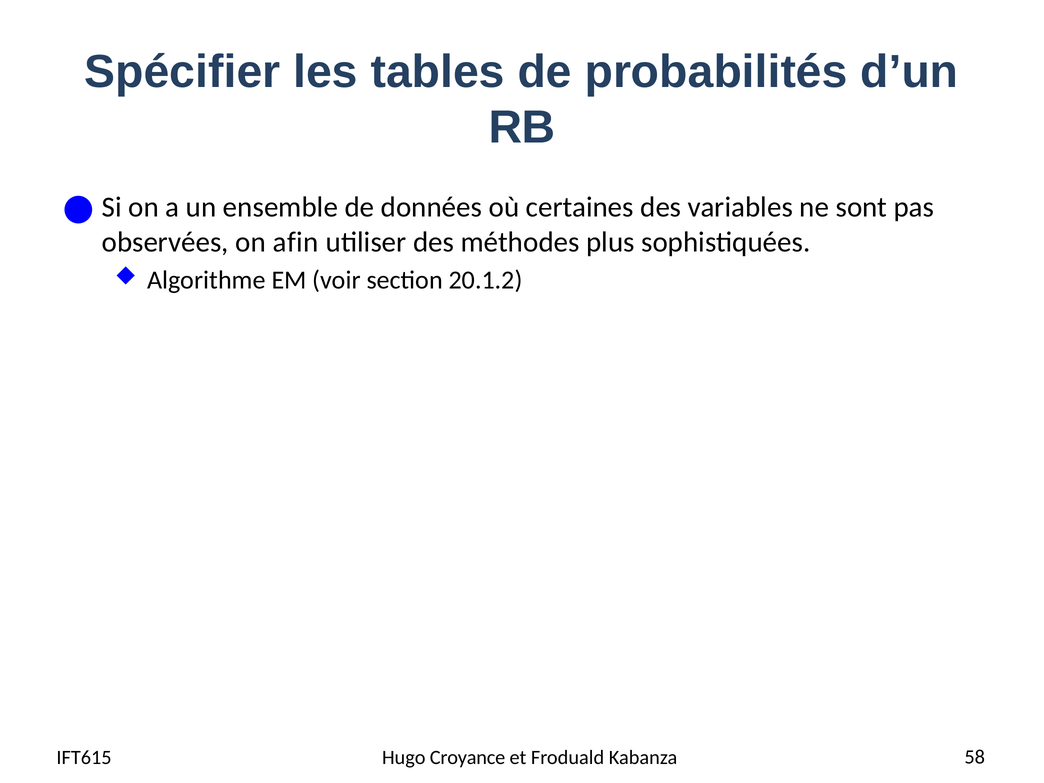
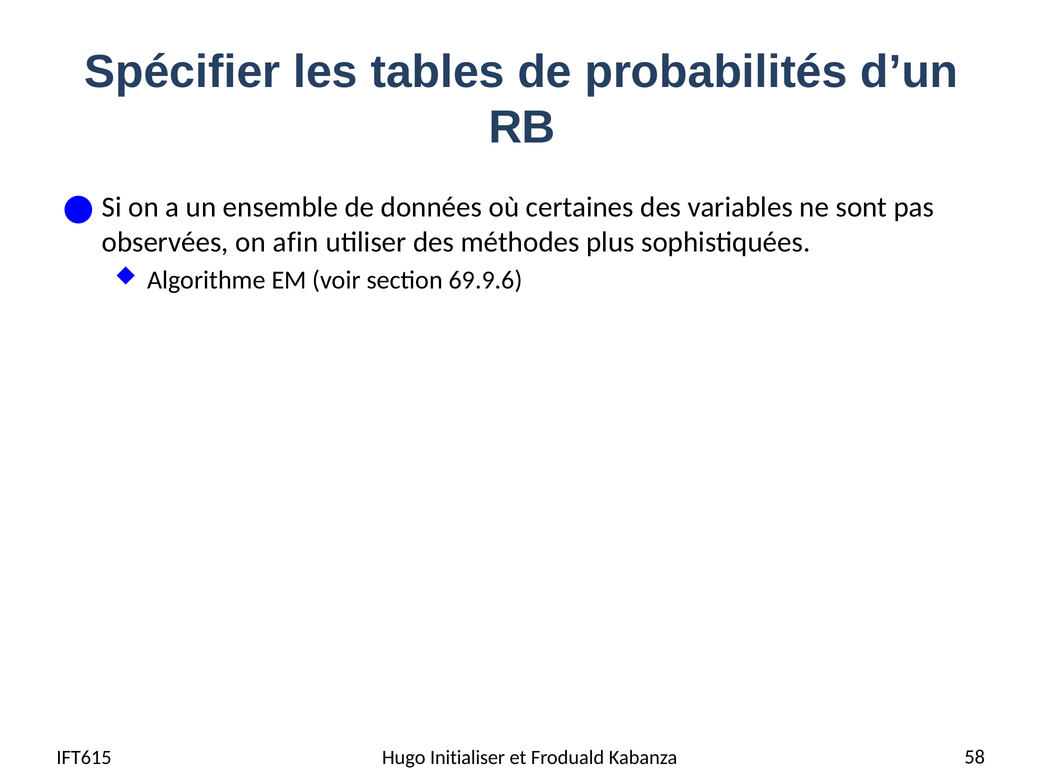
20.1.2: 20.1.2 -> 69.9.6
Croyance: Croyance -> Initialiser
